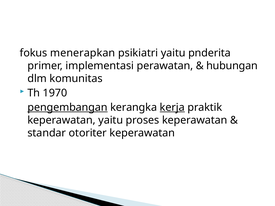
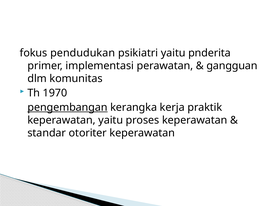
menerapkan: menerapkan -> pendudukan
hubungan: hubungan -> gangguan
kerja underline: present -> none
